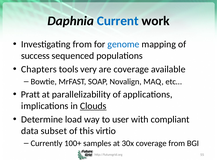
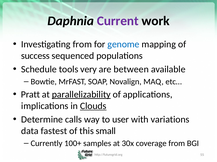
Current colour: blue -> purple
Chapters: Chapters -> Schedule
are coverage: coverage -> between
parallelizability underline: none -> present
load: load -> calls
compliant: compliant -> variations
subset: subset -> fastest
virtio: virtio -> small
